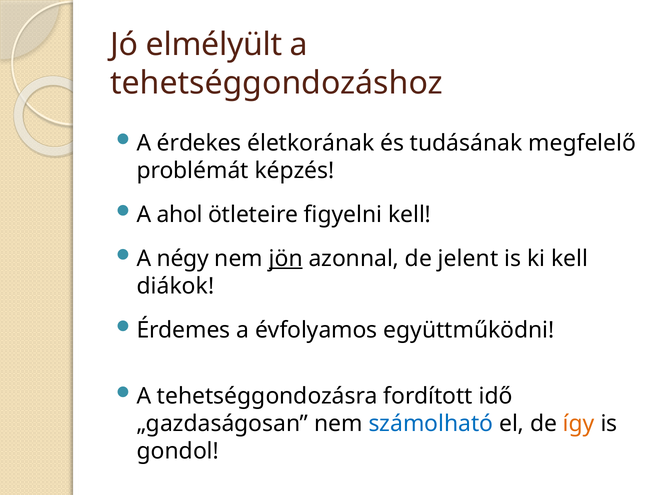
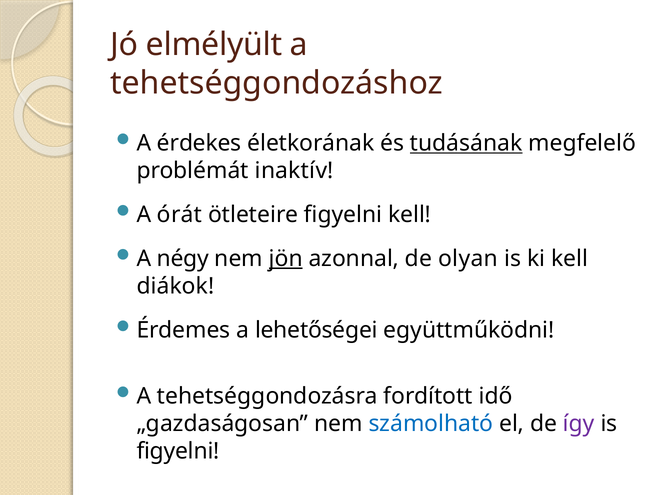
tudásának underline: none -> present
képzés: képzés -> inaktív
ahol: ahol -> órát
jelent: jelent -> olyan
évfolyamos: évfolyamos -> lehetőségei
így colour: orange -> purple
gondol at (178, 451): gondol -> figyelni
